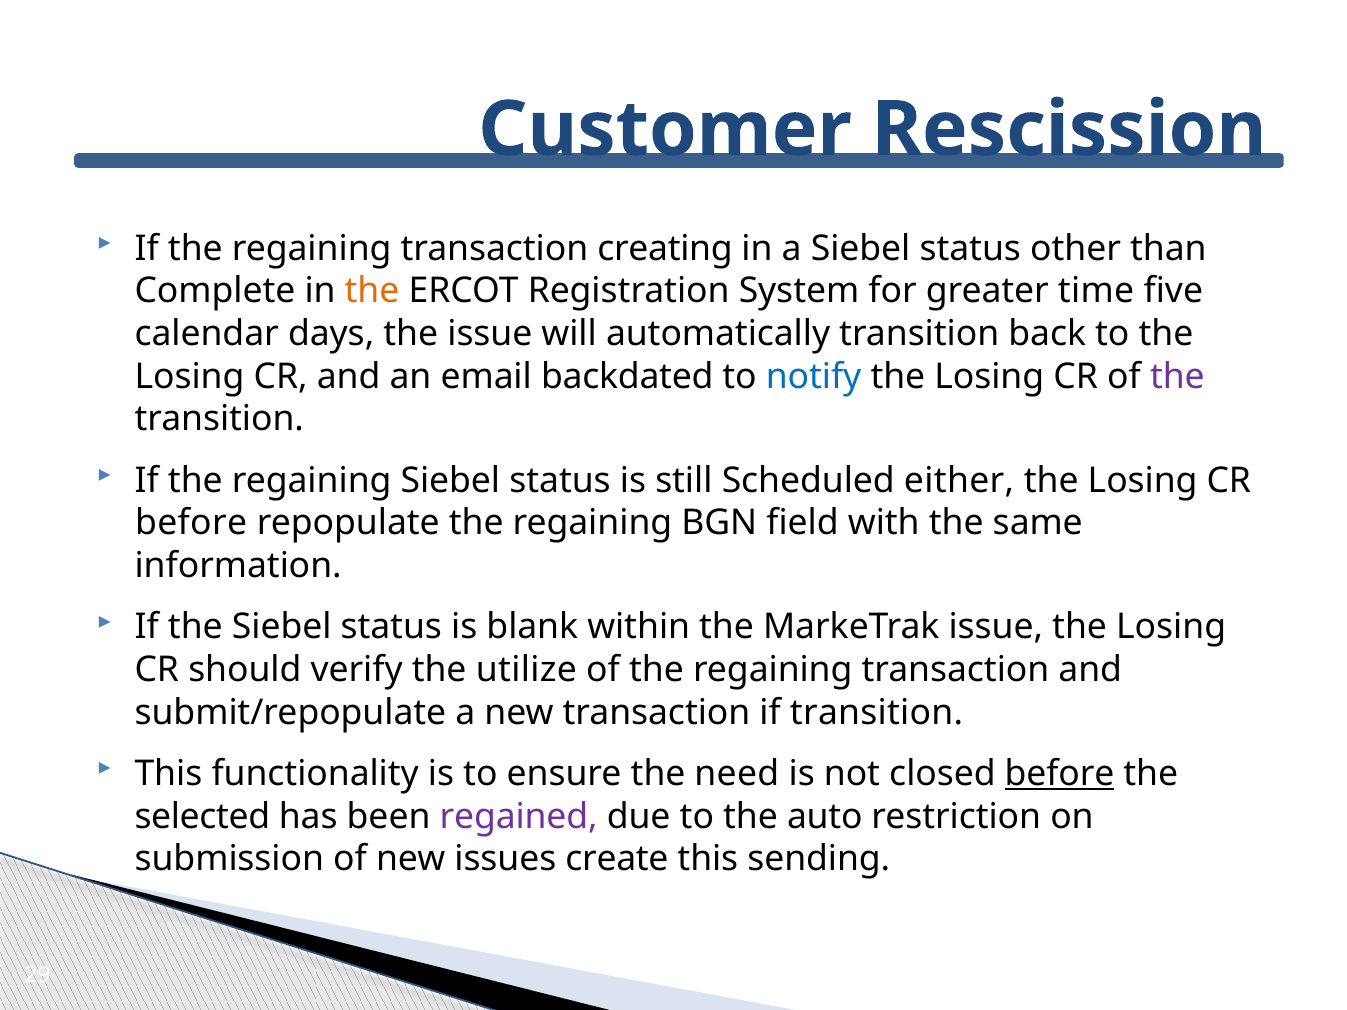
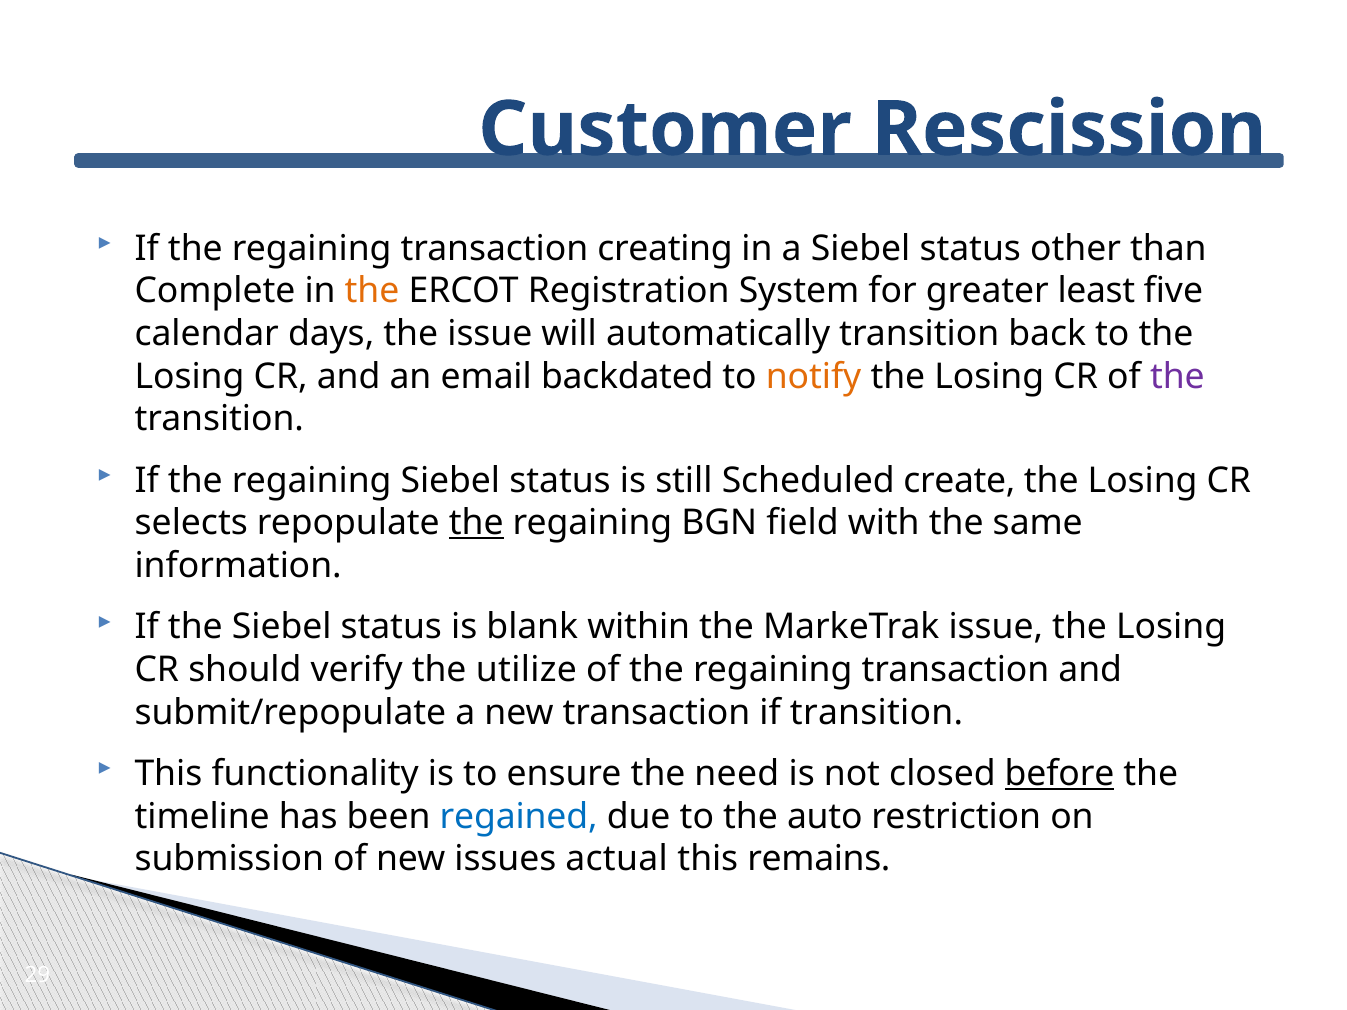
time: time -> least
notify colour: blue -> orange
either: either -> create
before at (191, 523): before -> selects
the at (476, 523) underline: none -> present
selected: selected -> timeline
regained colour: purple -> blue
create: create -> actual
sending: sending -> remains
